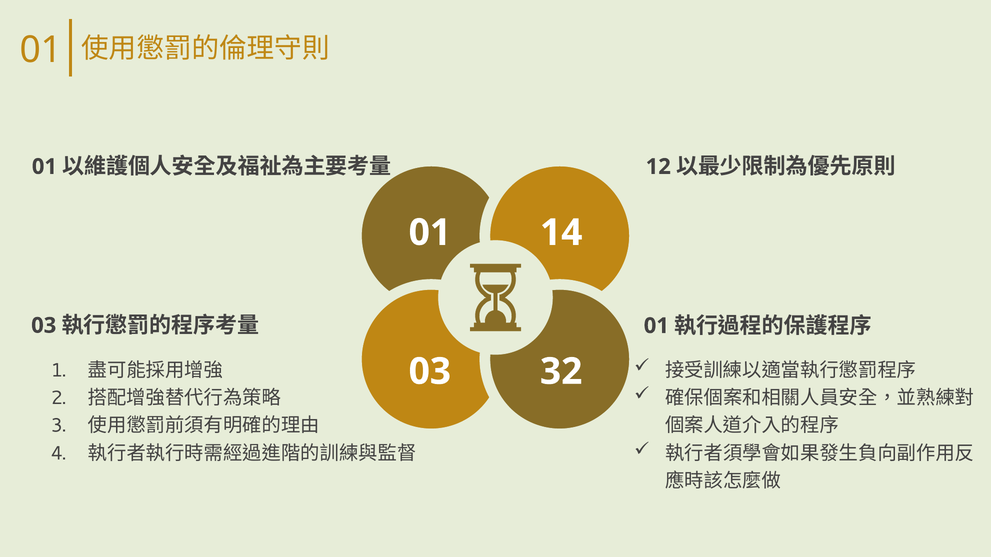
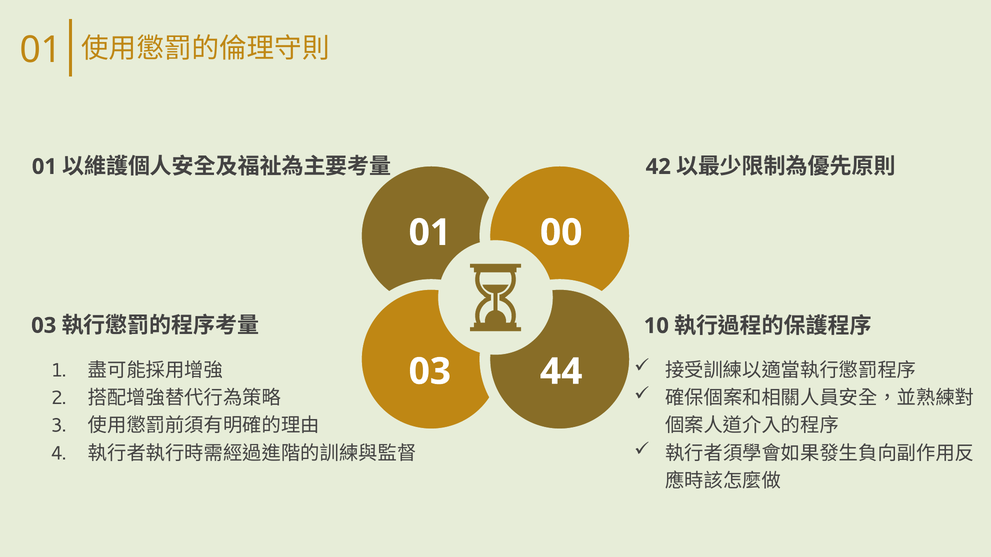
12: 12 -> 42
14: 14 -> 00
01 at (656, 326): 01 -> 10
32: 32 -> 44
